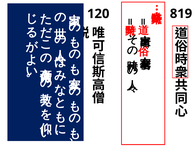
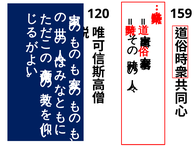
819: 819 -> 159
